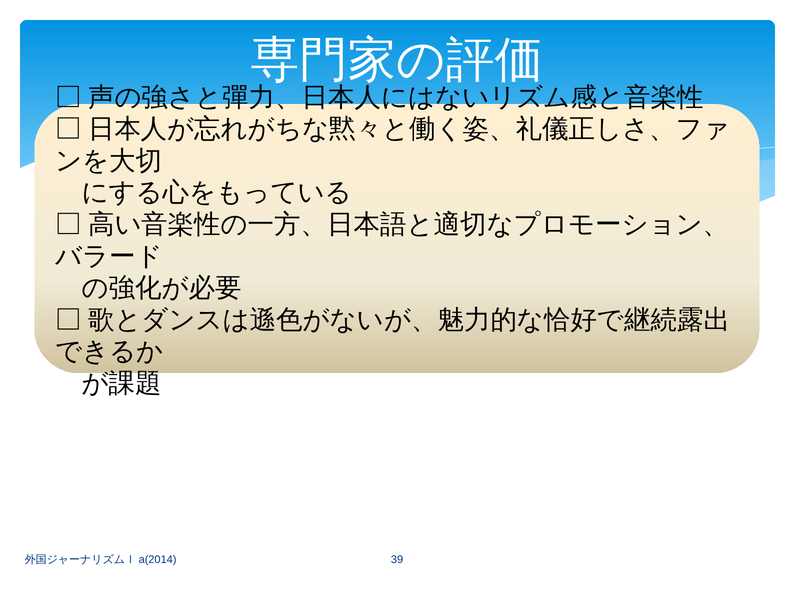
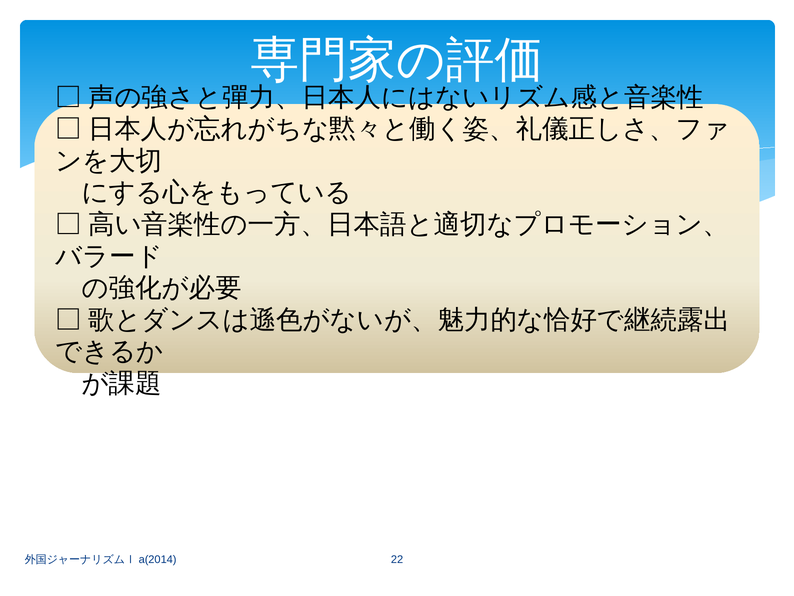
39: 39 -> 22
